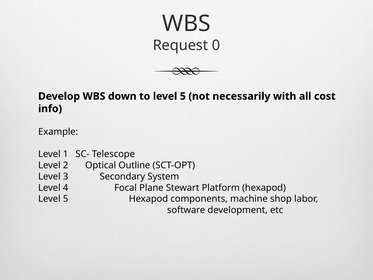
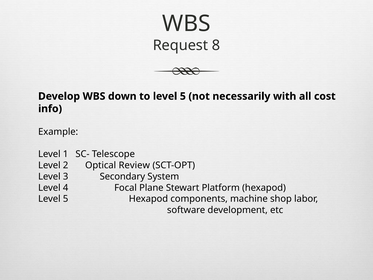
0: 0 -> 8
Outline: Outline -> Review
